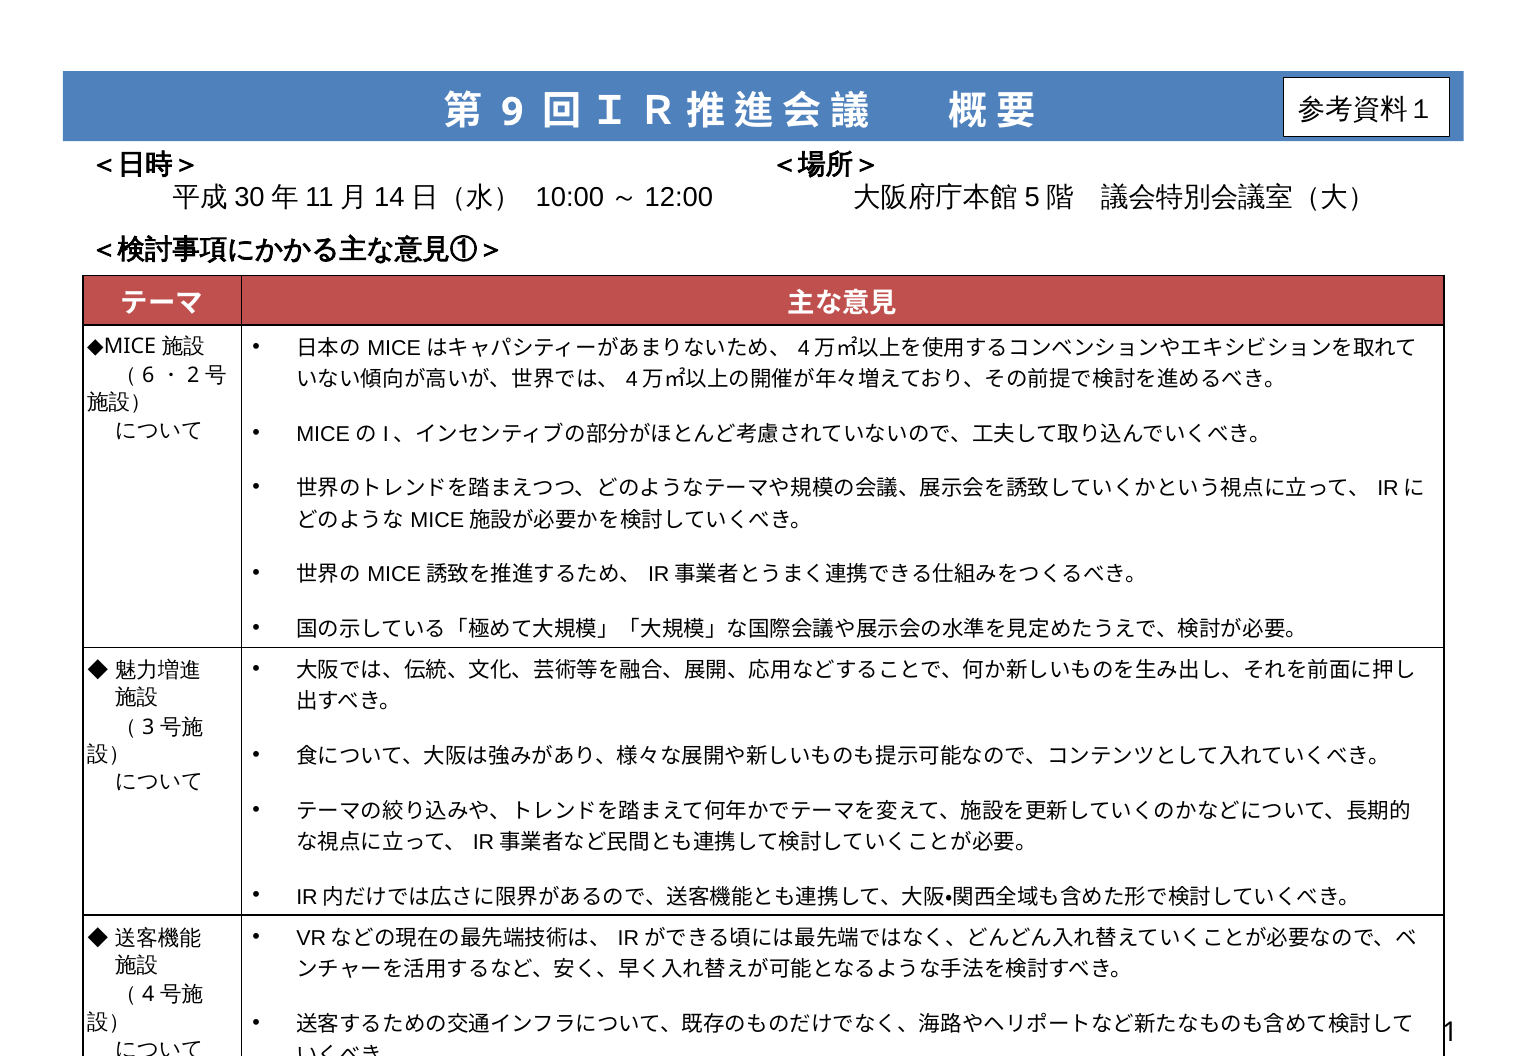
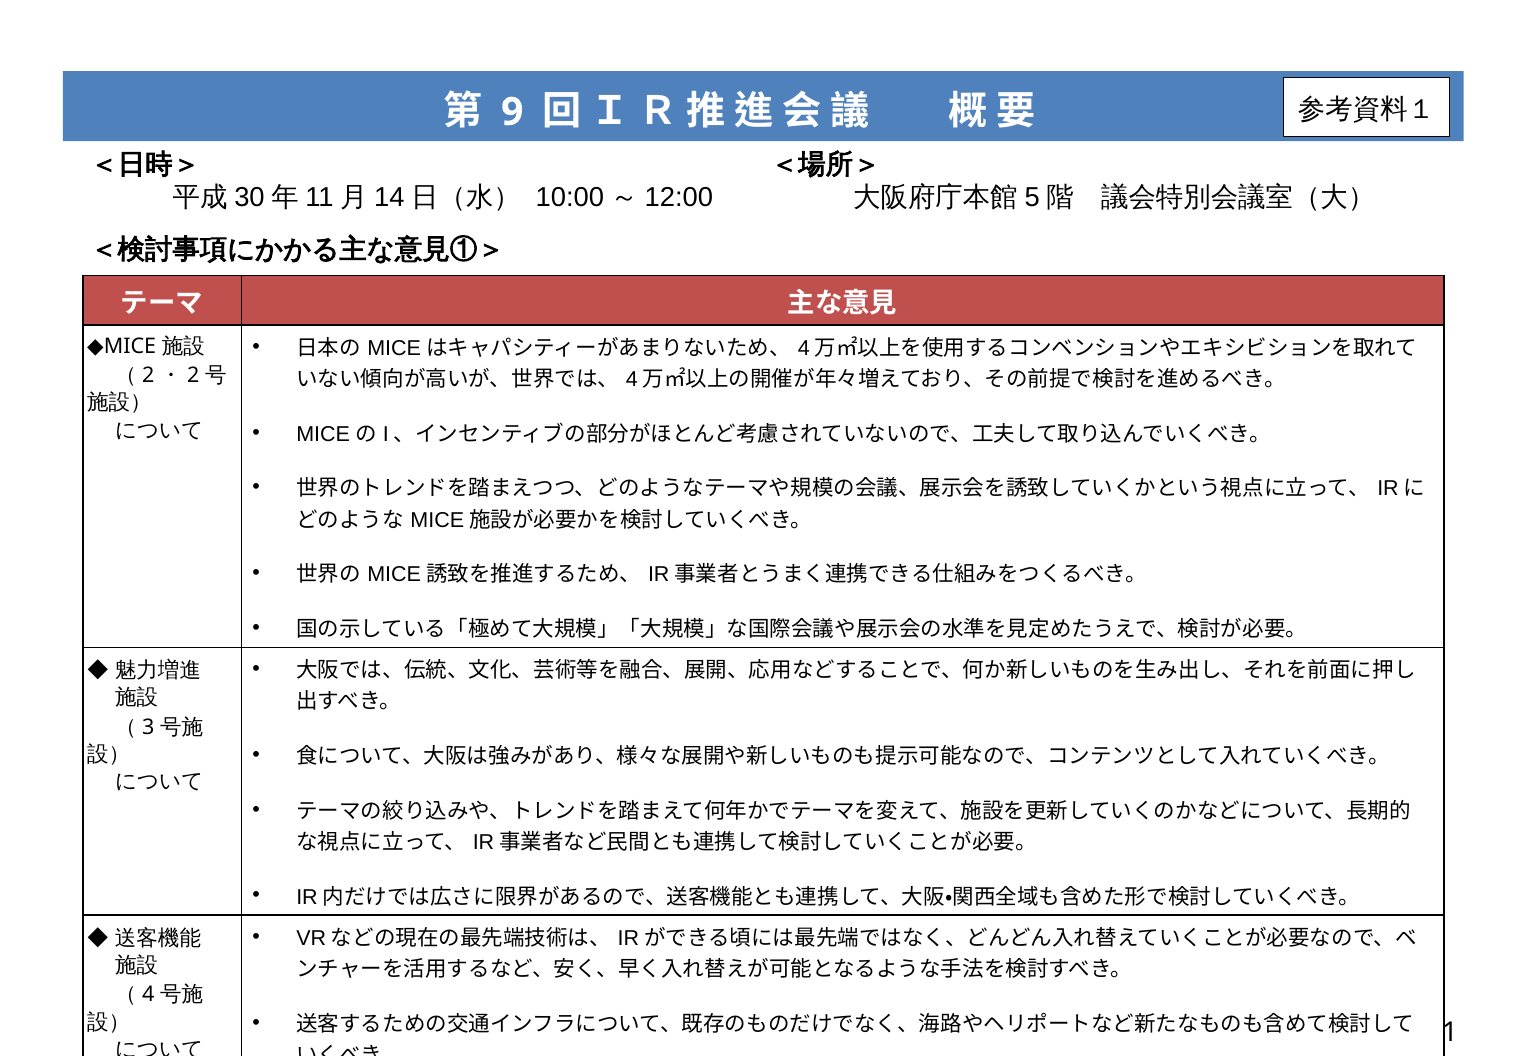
6 at (148, 375): 6 -> 2
